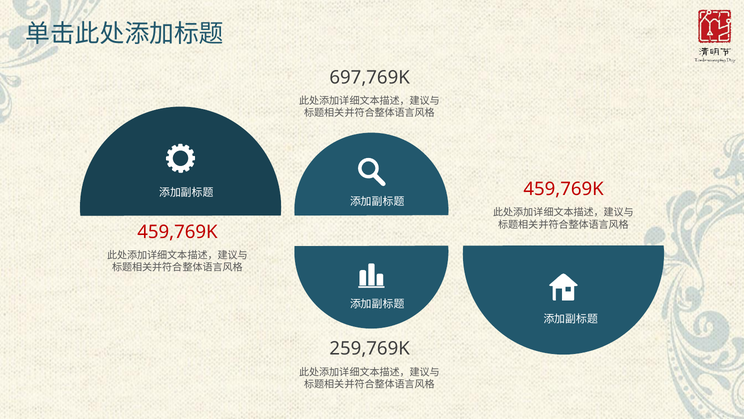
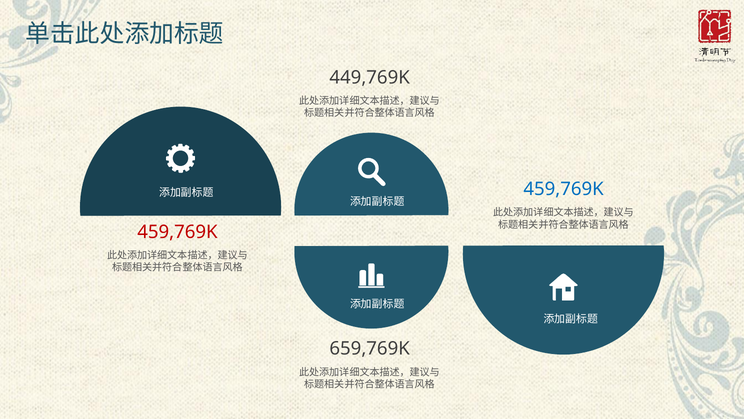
697,769K: 697,769K -> 449,769K
459,769K at (564, 189) colour: red -> blue
259,769K: 259,769K -> 659,769K
